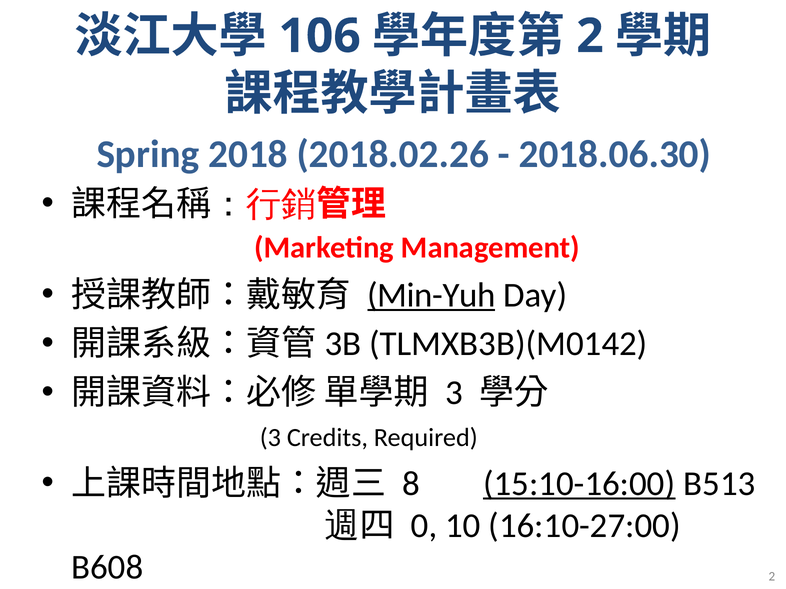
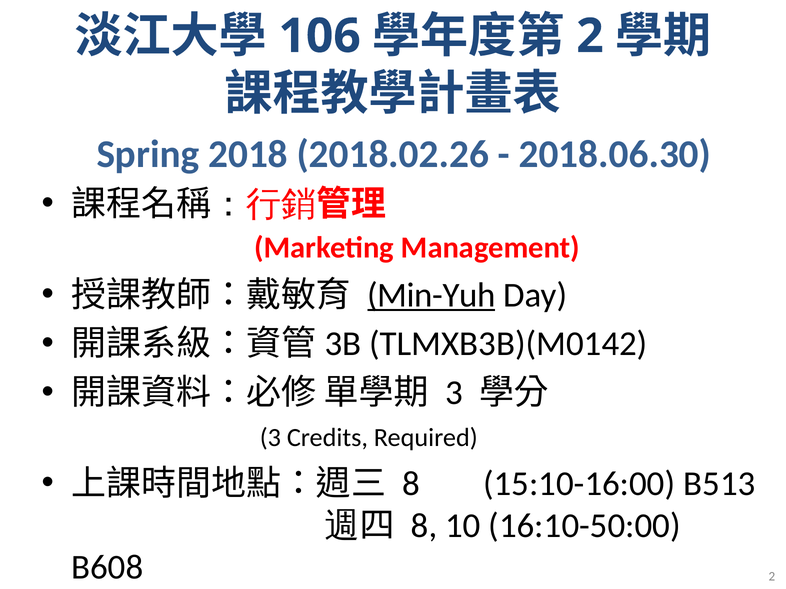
15:10-16:00 underline: present -> none
0 at (424, 526): 0 -> 8
16:10-27:00: 16:10-27:00 -> 16:10-50:00
